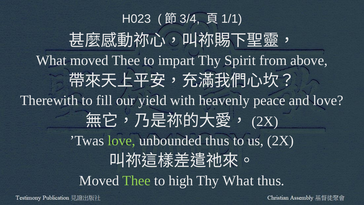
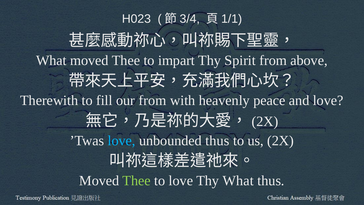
our yield: yield -> from
love at (122, 140) colour: light green -> light blue
to high: high -> love
